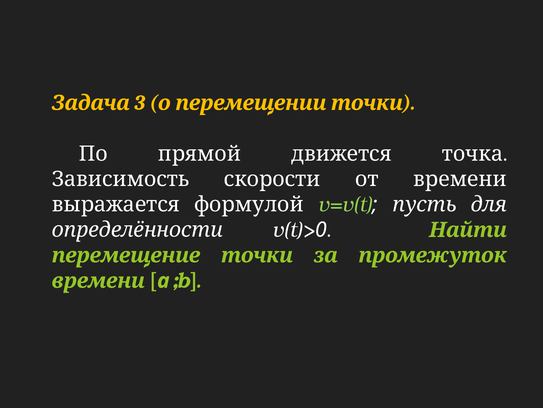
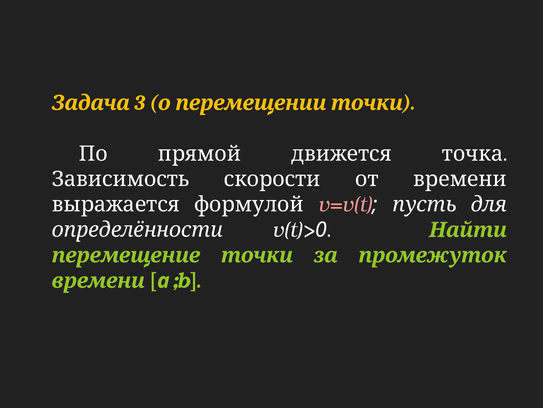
v=v(t colour: light green -> pink
